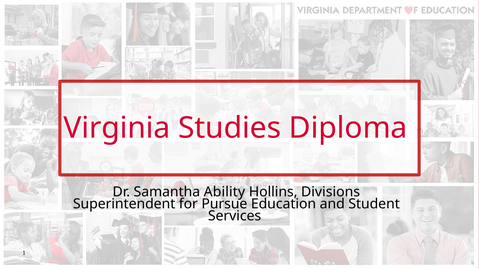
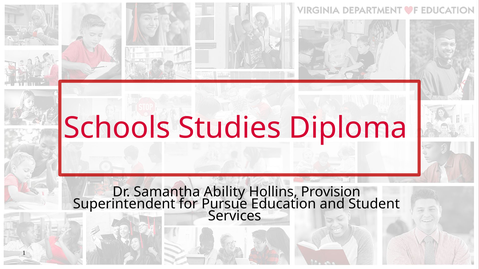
Virginia: Virginia -> Schools
Divisions: Divisions -> Provision
